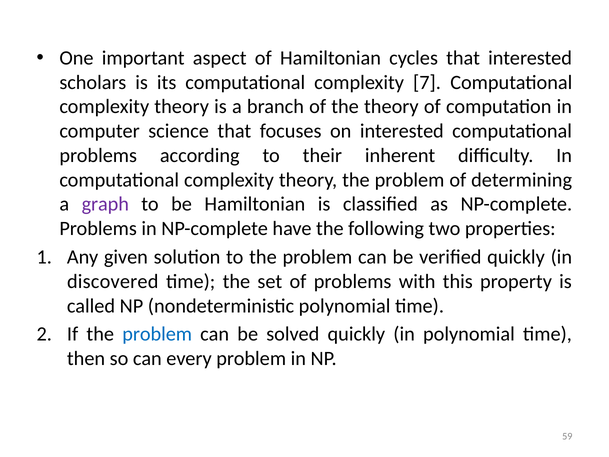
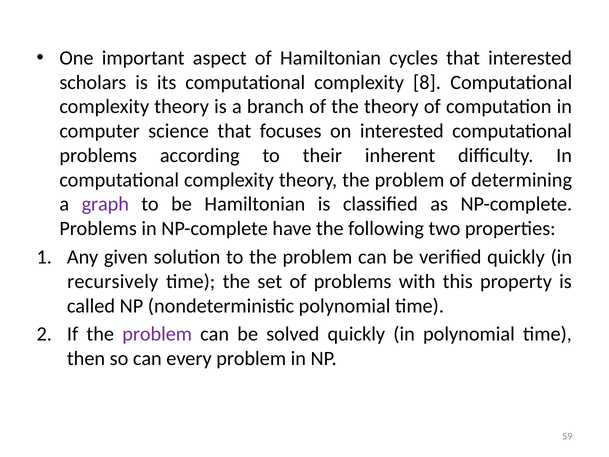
7: 7 -> 8
discovered: discovered -> recursively
problem at (157, 334) colour: blue -> purple
